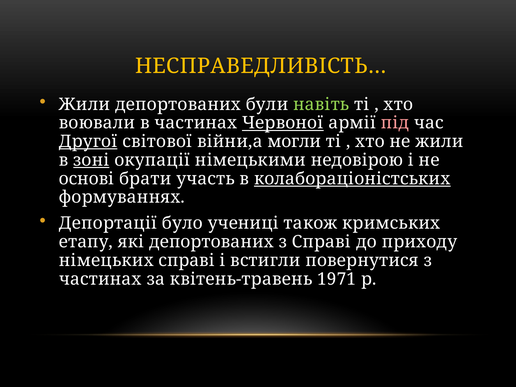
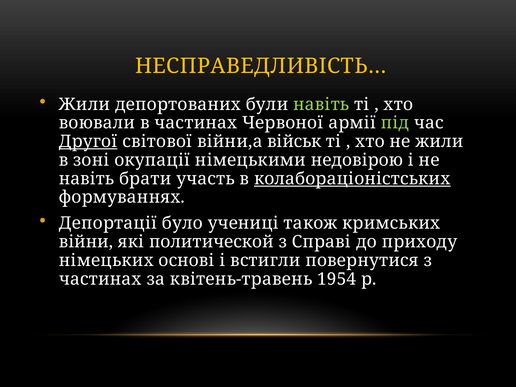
Червоної underline: present -> none
під colour: pink -> light green
могли: могли -> військ
зоні underline: present -> none
основі at (87, 179): основі -> навіть
етапу: етапу -> війни
які депортованих: депортованих -> политической
німецьких справі: справі -> основі
1971: 1971 -> 1954
